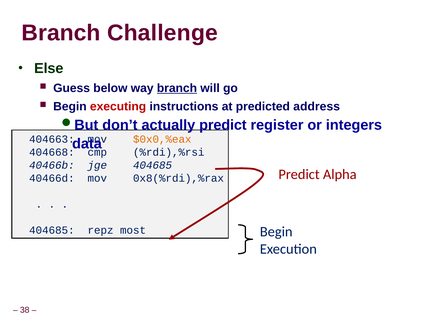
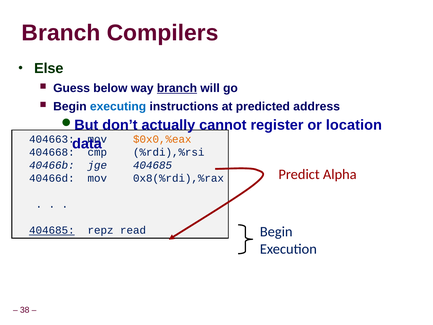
Challenge: Challenge -> Compilers
executing colour: red -> blue
actually predict: predict -> cannot
integers: integers -> location
404685 at (52, 230) underline: none -> present
most: most -> read
